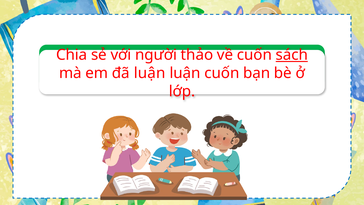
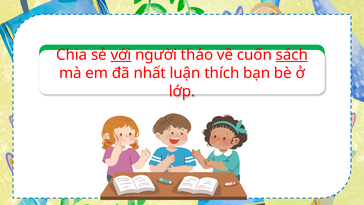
với underline: none -> present
đã luận: luận -> nhất
luận cuốn: cuốn -> thích
